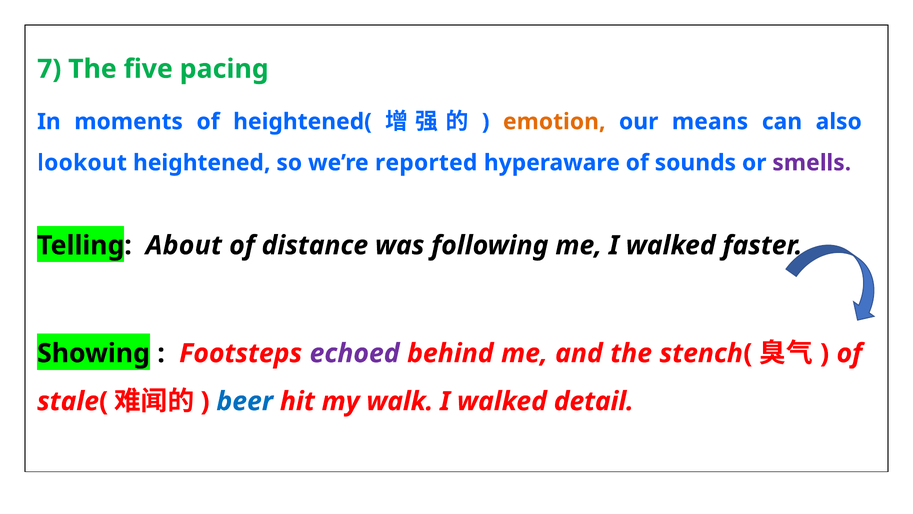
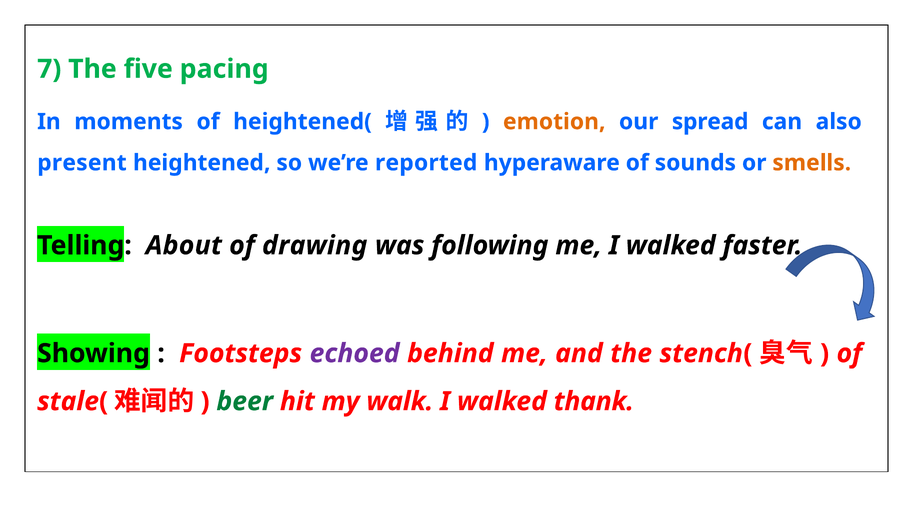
means: means -> spread
lookout: lookout -> present
smells colour: purple -> orange
distance: distance -> drawing
beer colour: blue -> green
detail: detail -> thank
